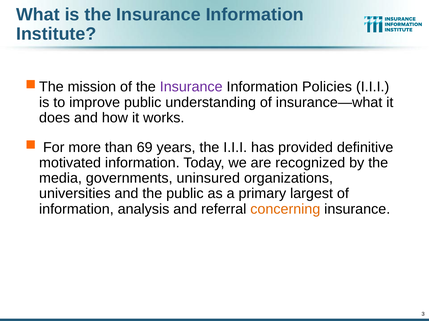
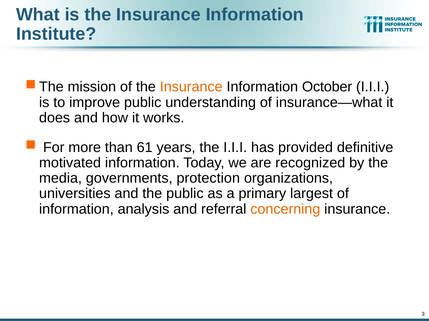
Insurance at (191, 87) colour: purple -> orange
Policies: Policies -> October
69: 69 -> 61
uninsured: uninsured -> protection
